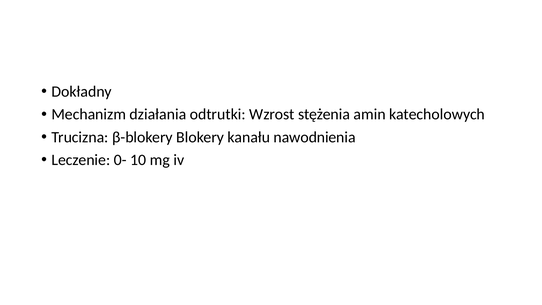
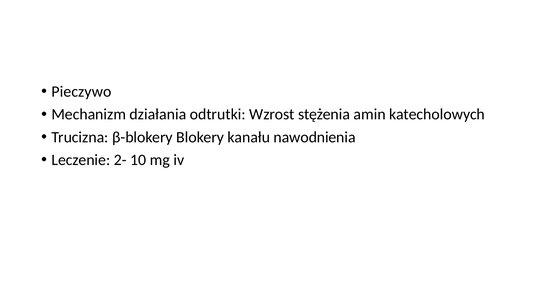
Dokładny: Dokładny -> Pieczywo
0-: 0- -> 2-
